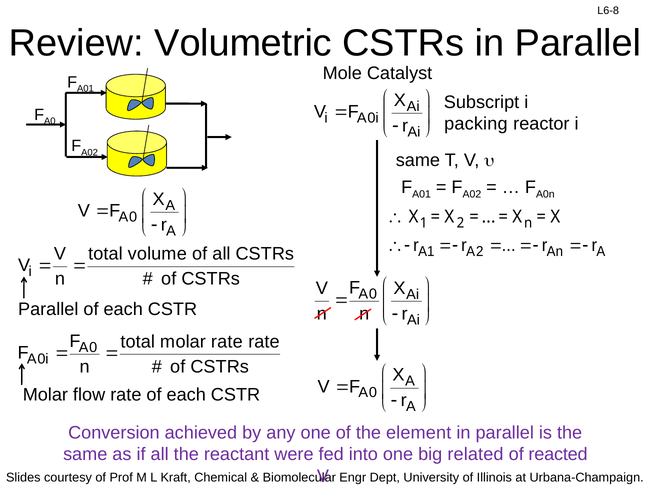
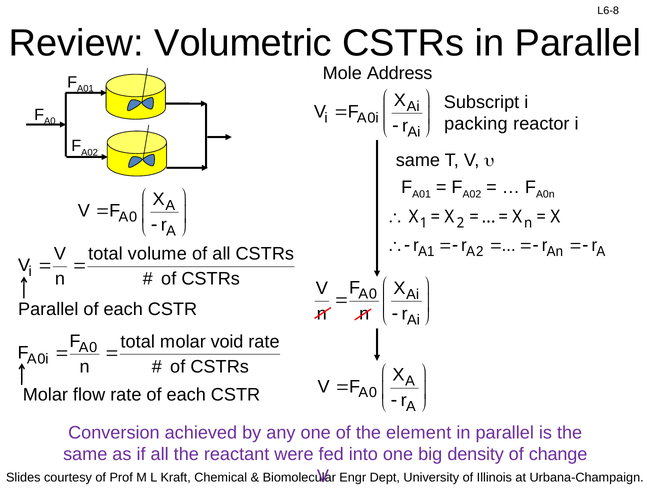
Catalyst: Catalyst -> Address
molar rate: rate -> void
related: related -> density
reacted: reacted -> change
